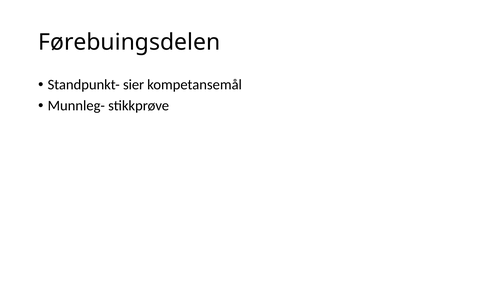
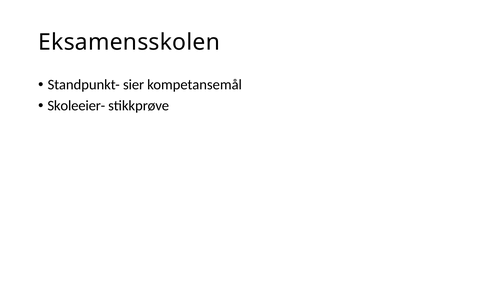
Førebuingsdelen: Førebuingsdelen -> Eksamensskolen
Munnleg-: Munnleg- -> Skoleeier-
